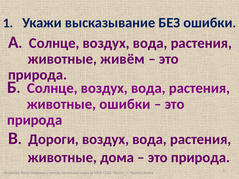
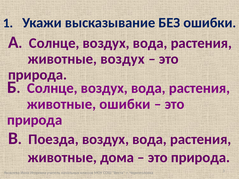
животные живём: живём -> воздух
Дороги: Дороги -> Поезда
